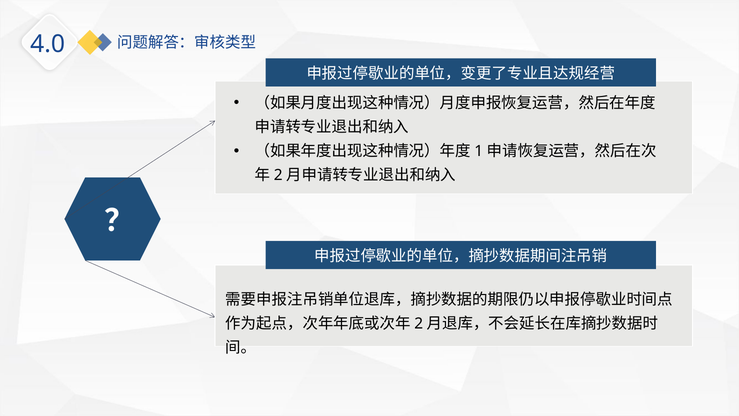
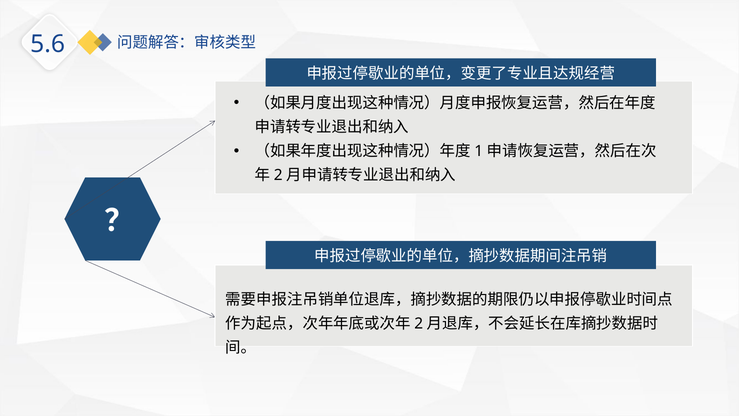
4.0: 4.0 -> 5.6
